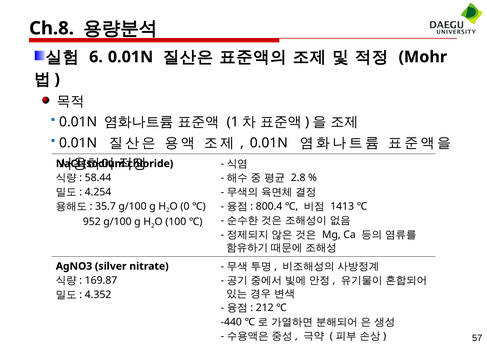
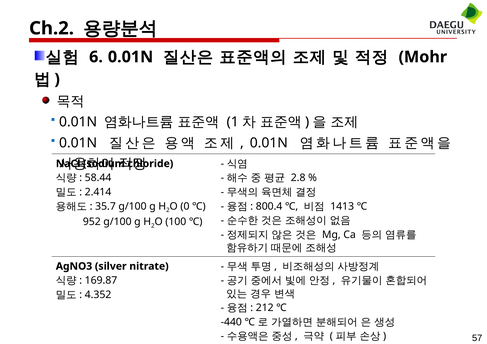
Ch.8: Ch.8 -> Ch.2
4.254: 4.254 -> 2.414
